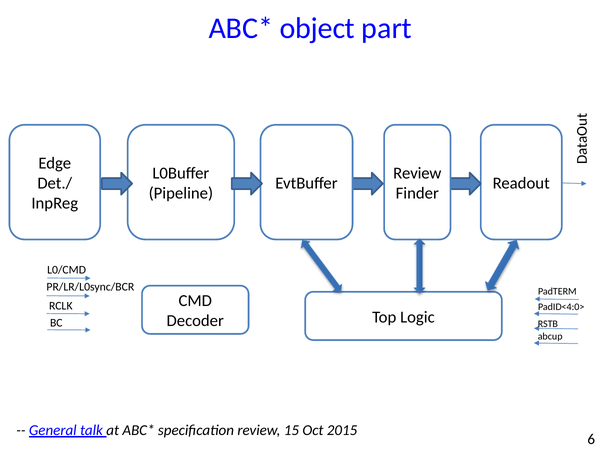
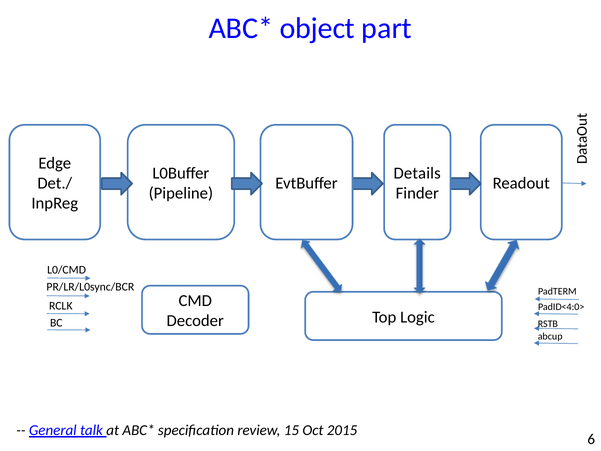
Review at (417, 173): Review -> Details
